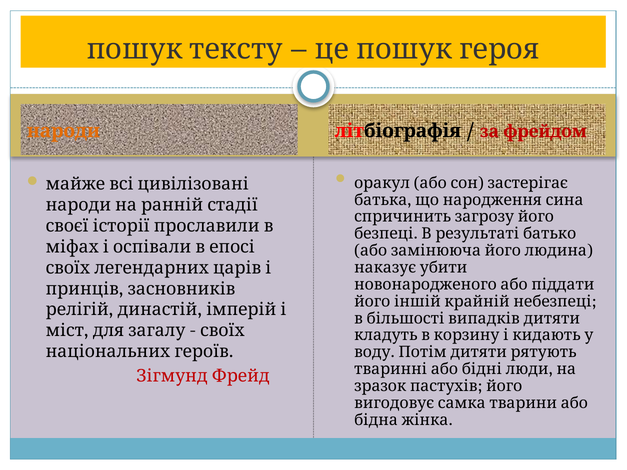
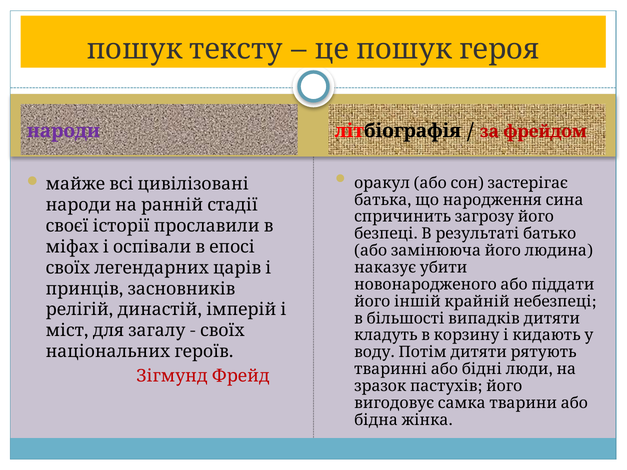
народи colour: orange -> purple
